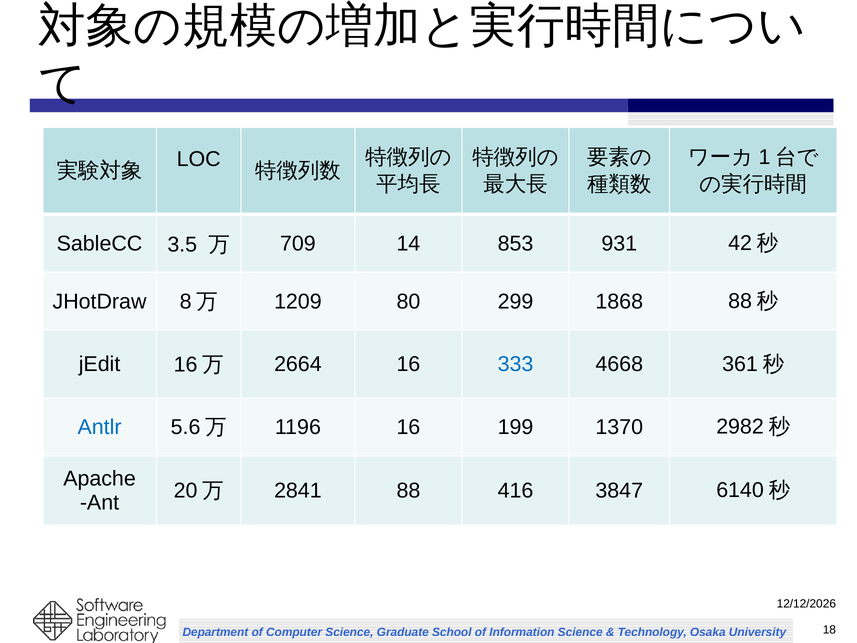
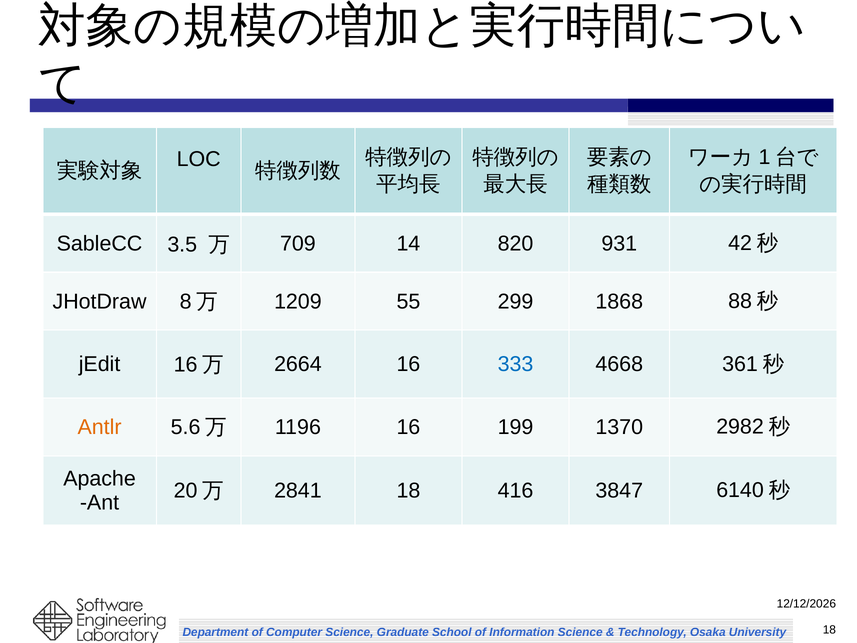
853: 853 -> 820
80: 80 -> 55
Antlr colour: blue -> orange
2841 88: 88 -> 18
